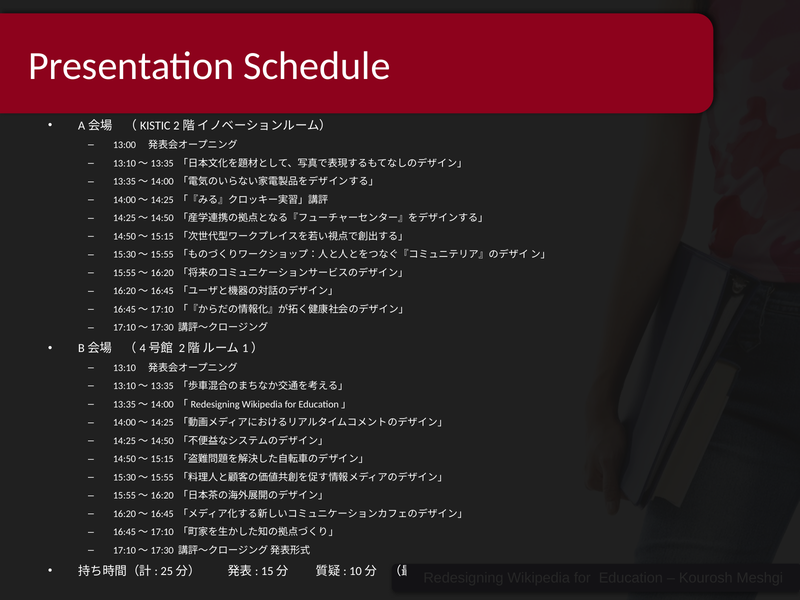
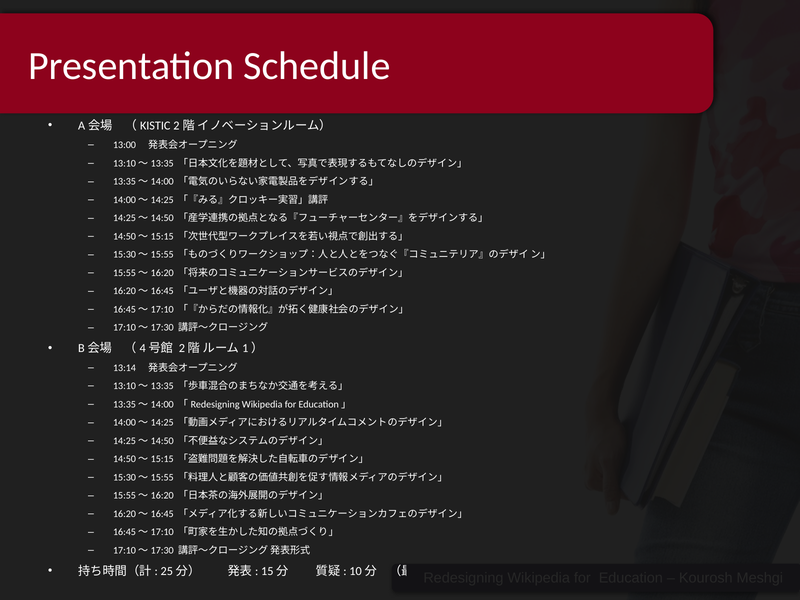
13:10: 13:10 -> 13:14
